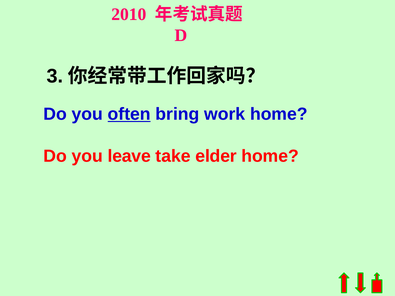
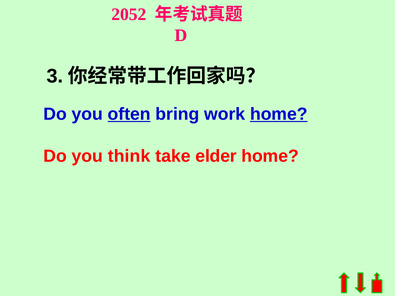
2010: 2010 -> 2052
home at (279, 114) underline: none -> present
leave: leave -> think
